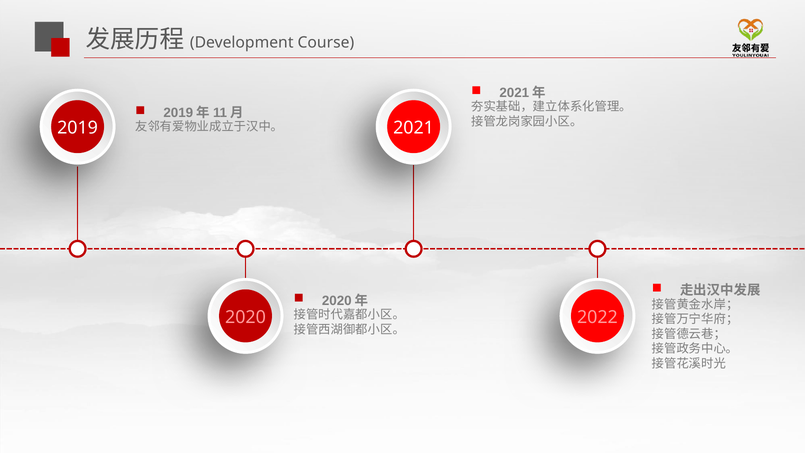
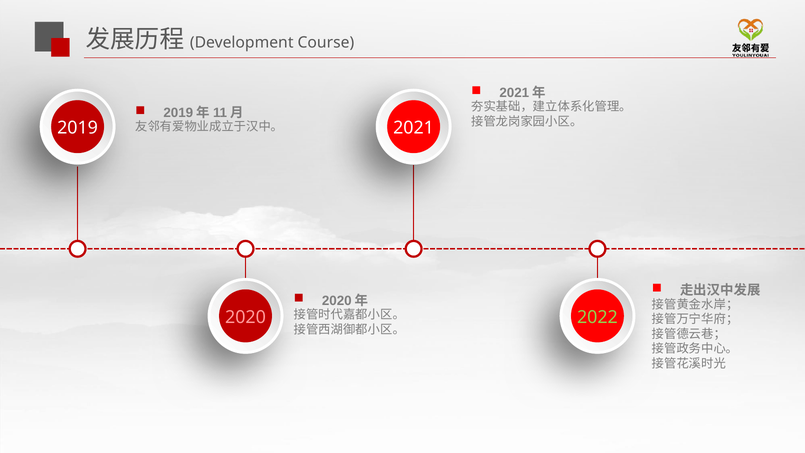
2022 colour: pink -> light green
